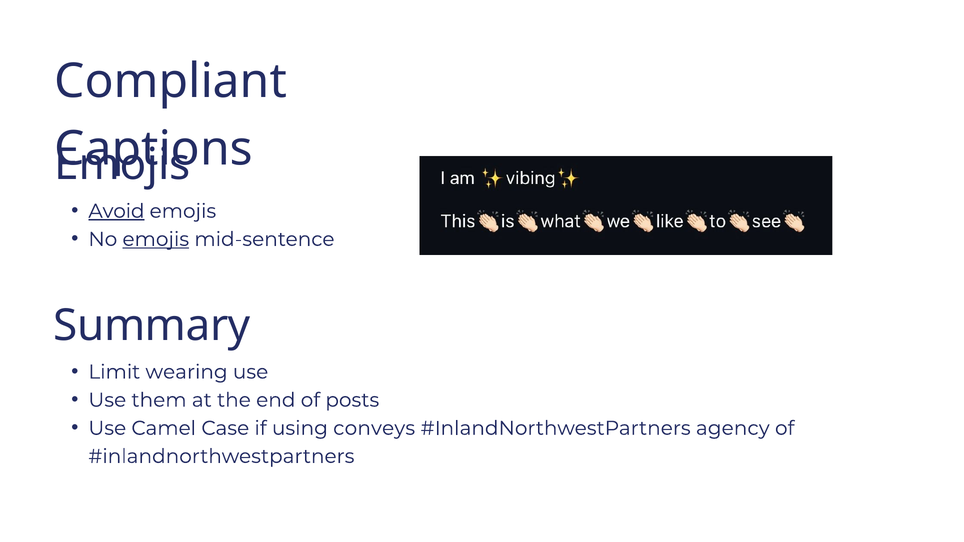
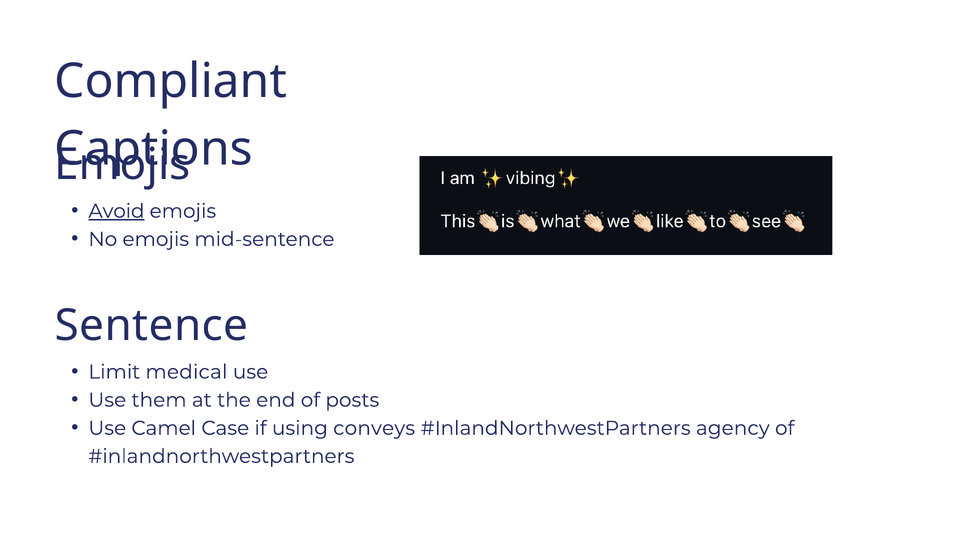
emojis at (156, 239) underline: present -> none
Summary: Summary -> Sentence
wearing: wearing -> medical
